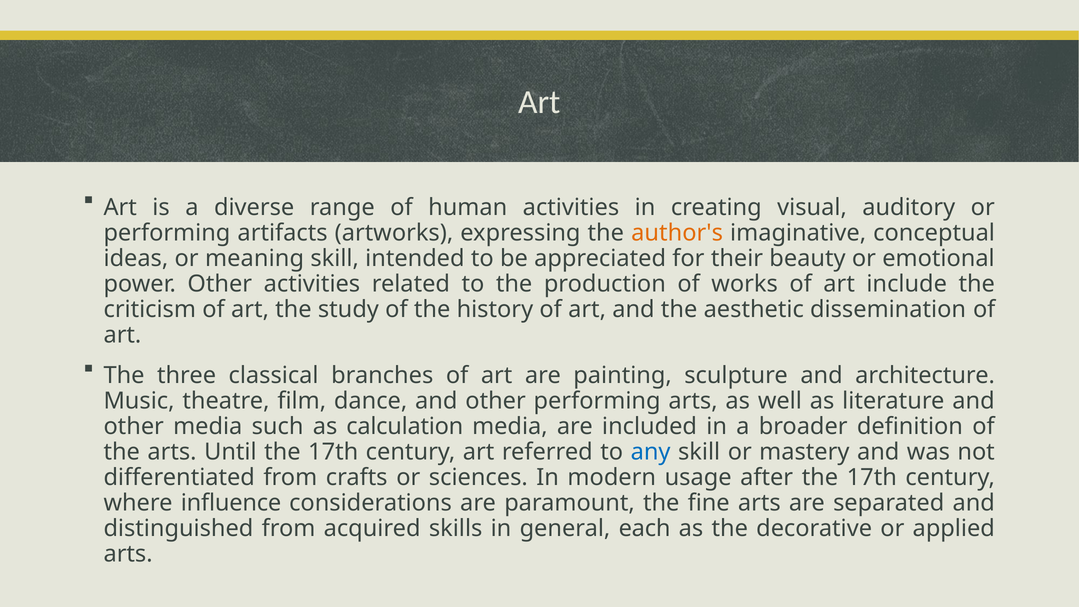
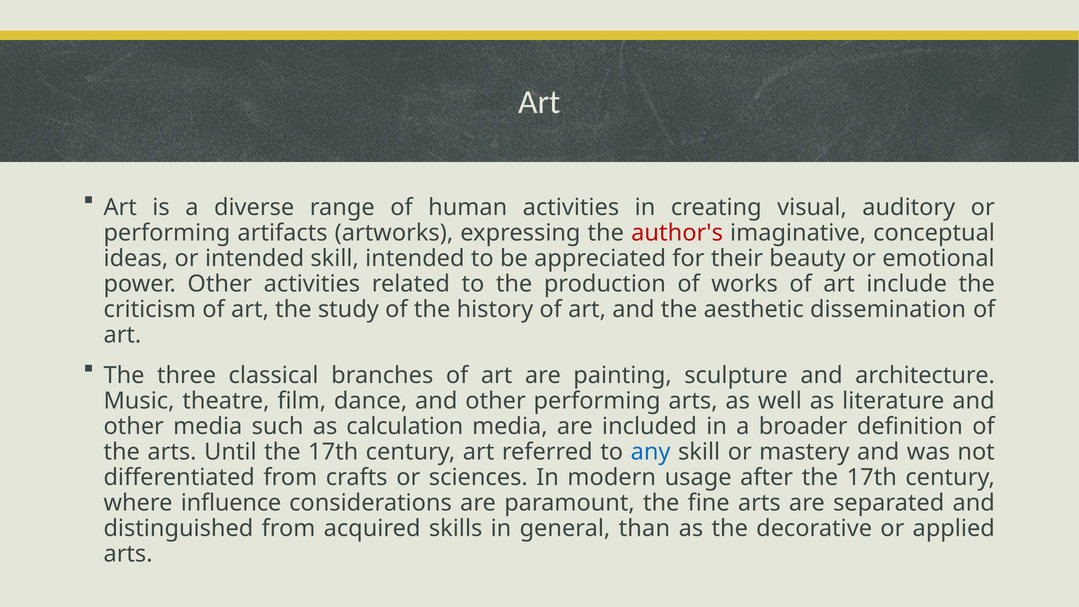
author's colour: orange -> red
or meaning: meaning -> intended
each: each -> than
